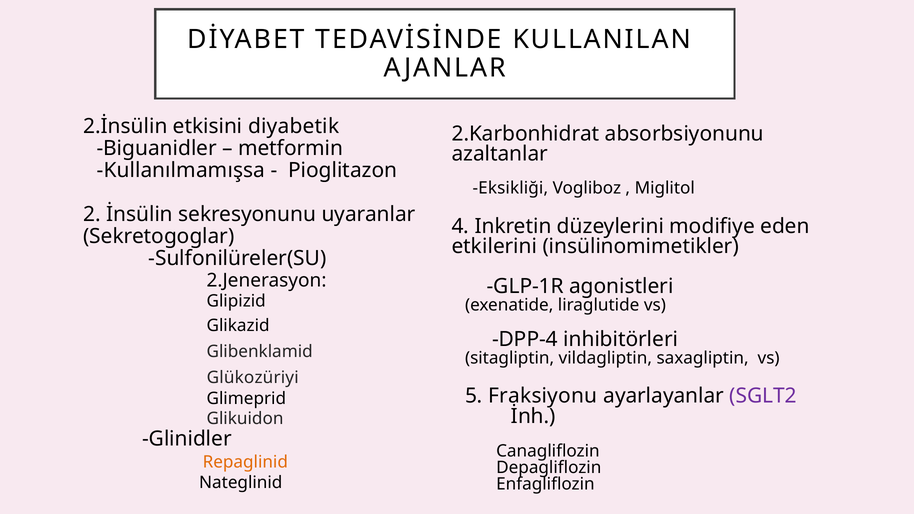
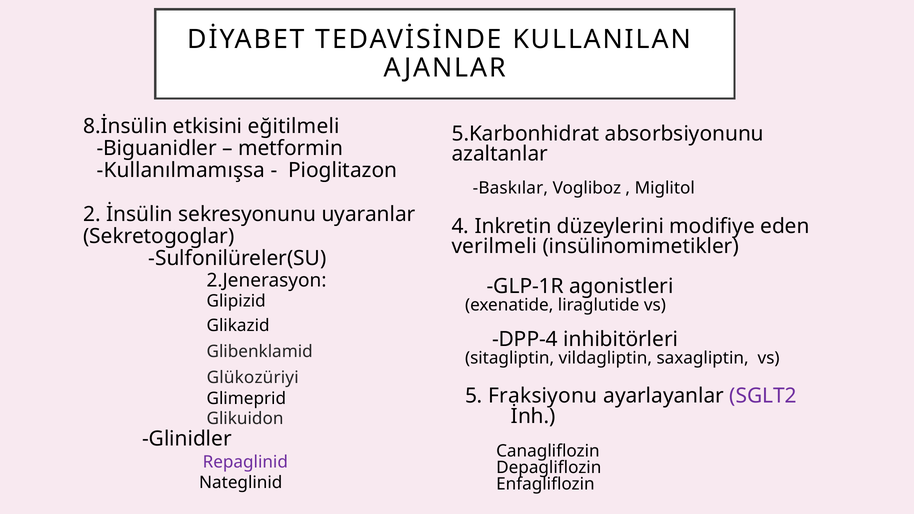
2.İnsülin: 2.İnsülin -> 8.İnsülin
diyabetik: diyabetik -> eğitilmeli
2.Karbonhidrat: 2.Karbonhidrat -> 5.Karbonhidrat
Eksikliği: Eksikliği -> Baskılar
etkilerini: etkilerini -> verilmeli
Repaglinid colour: orange -> purple
